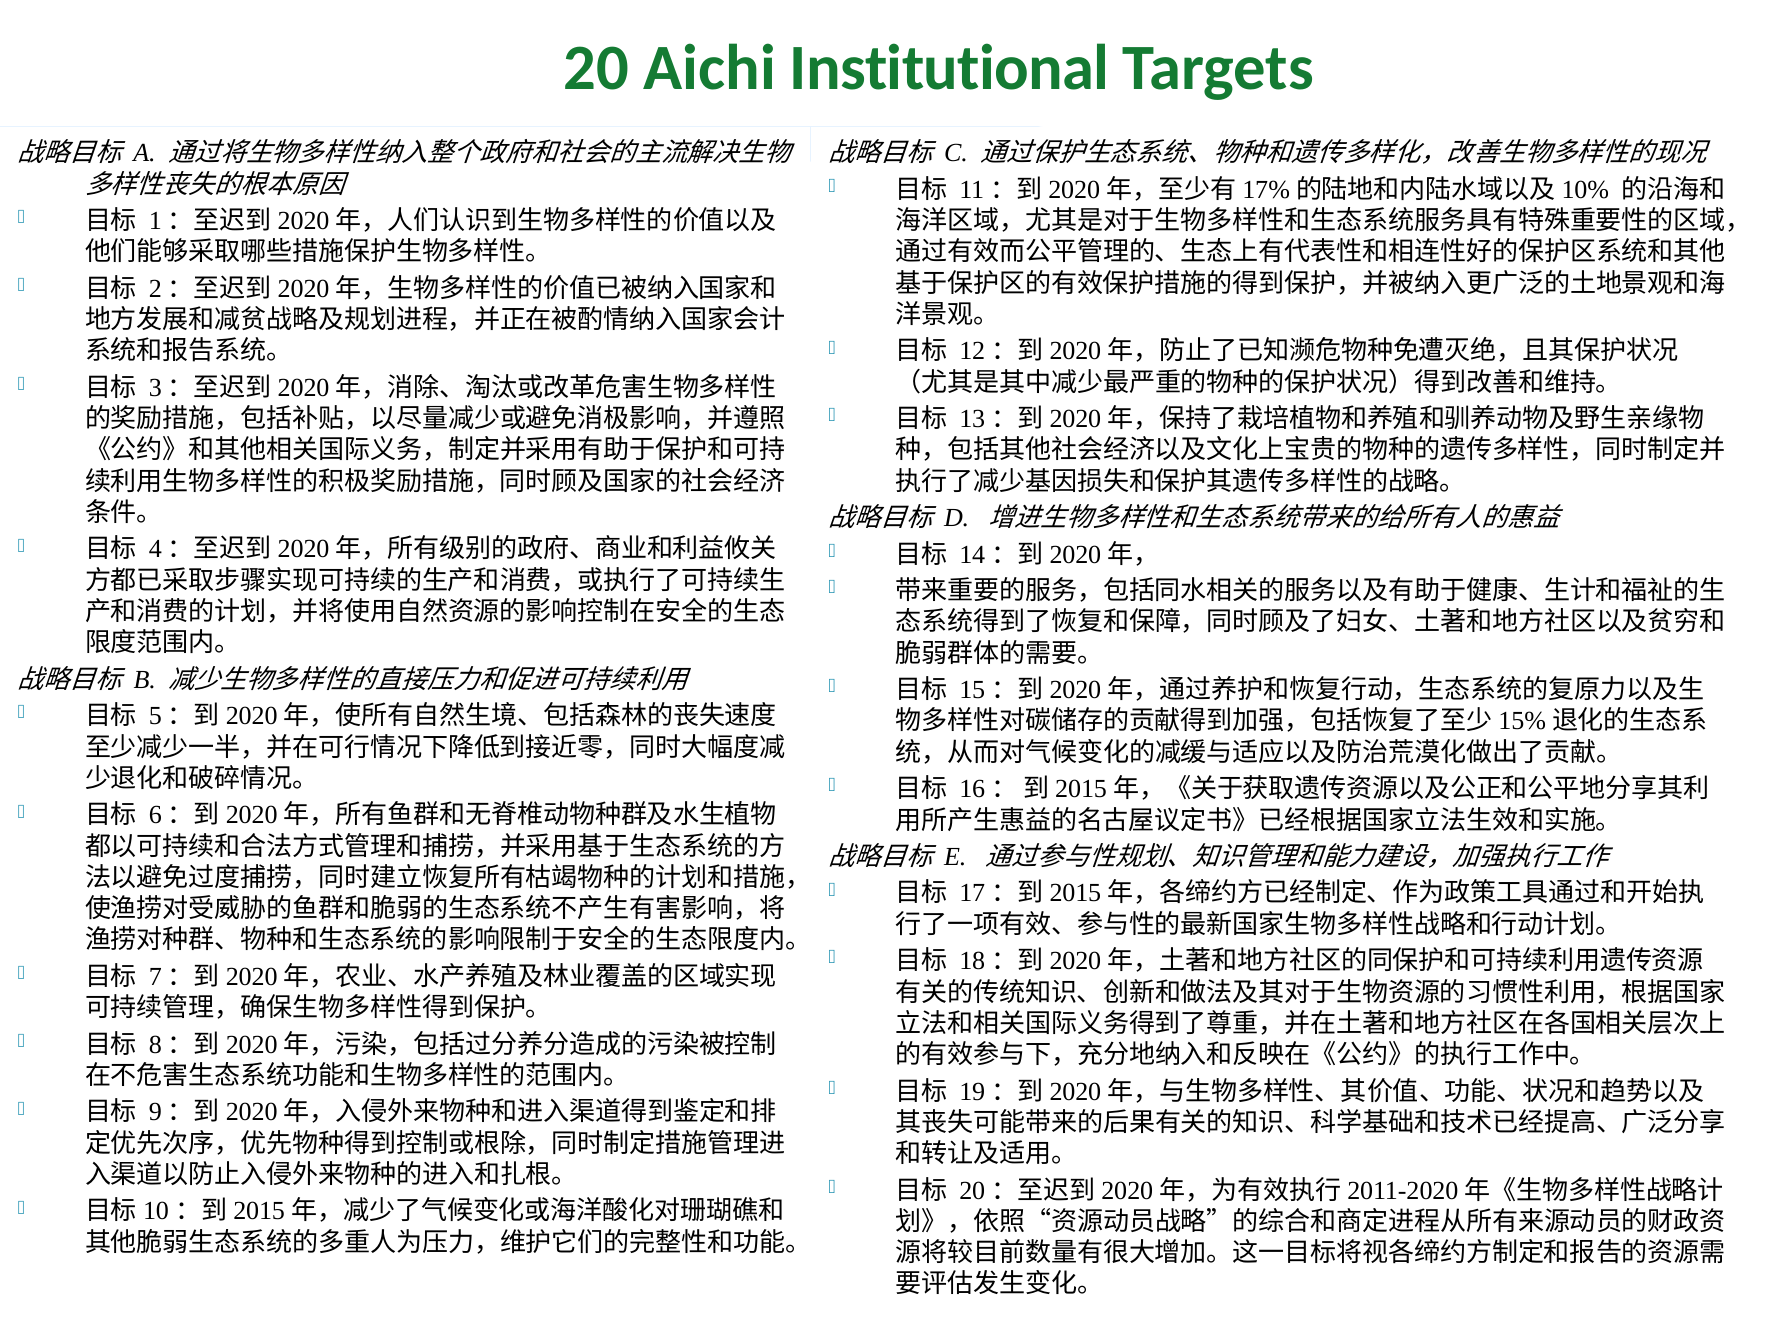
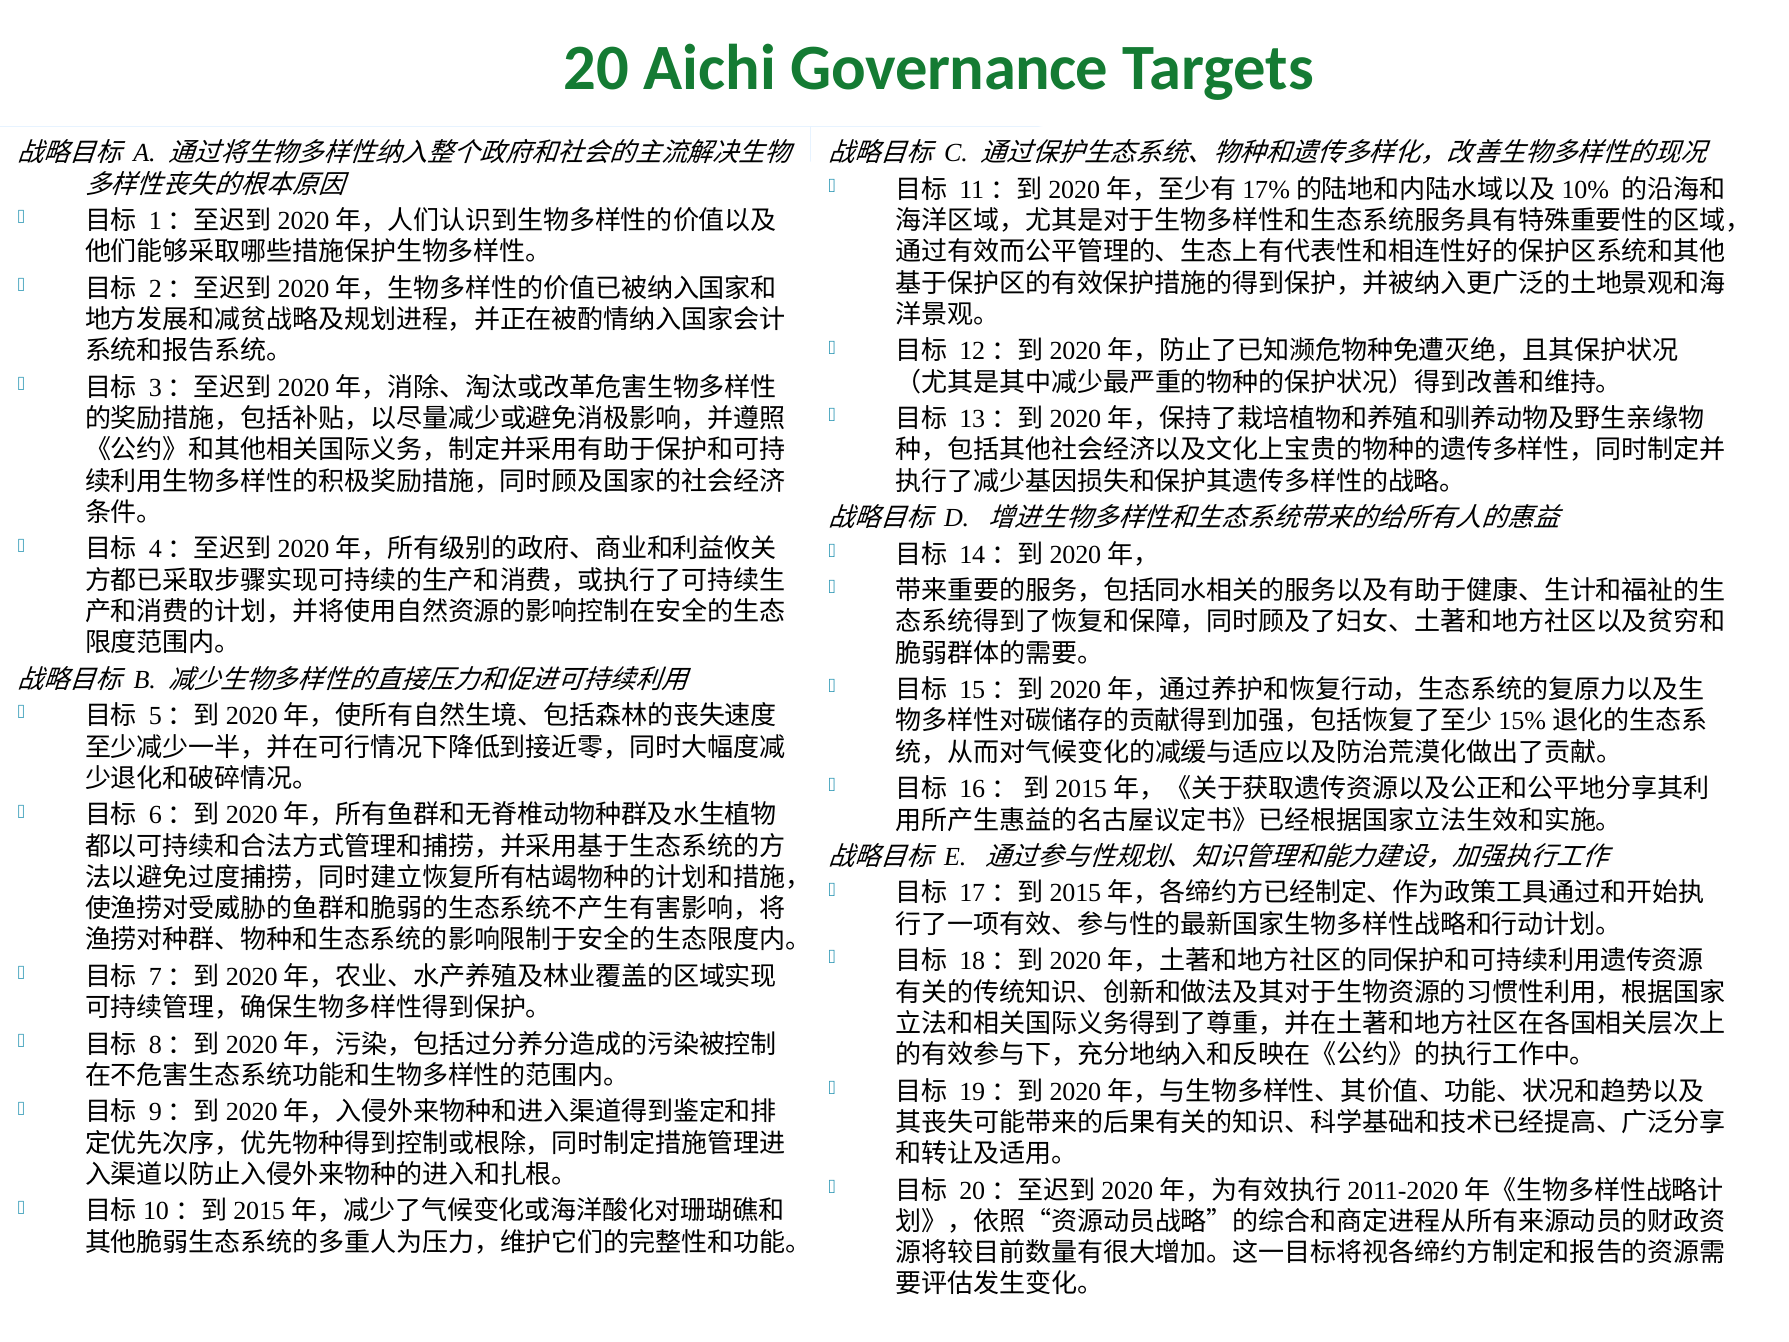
Institutional: Institutional -> Governance
